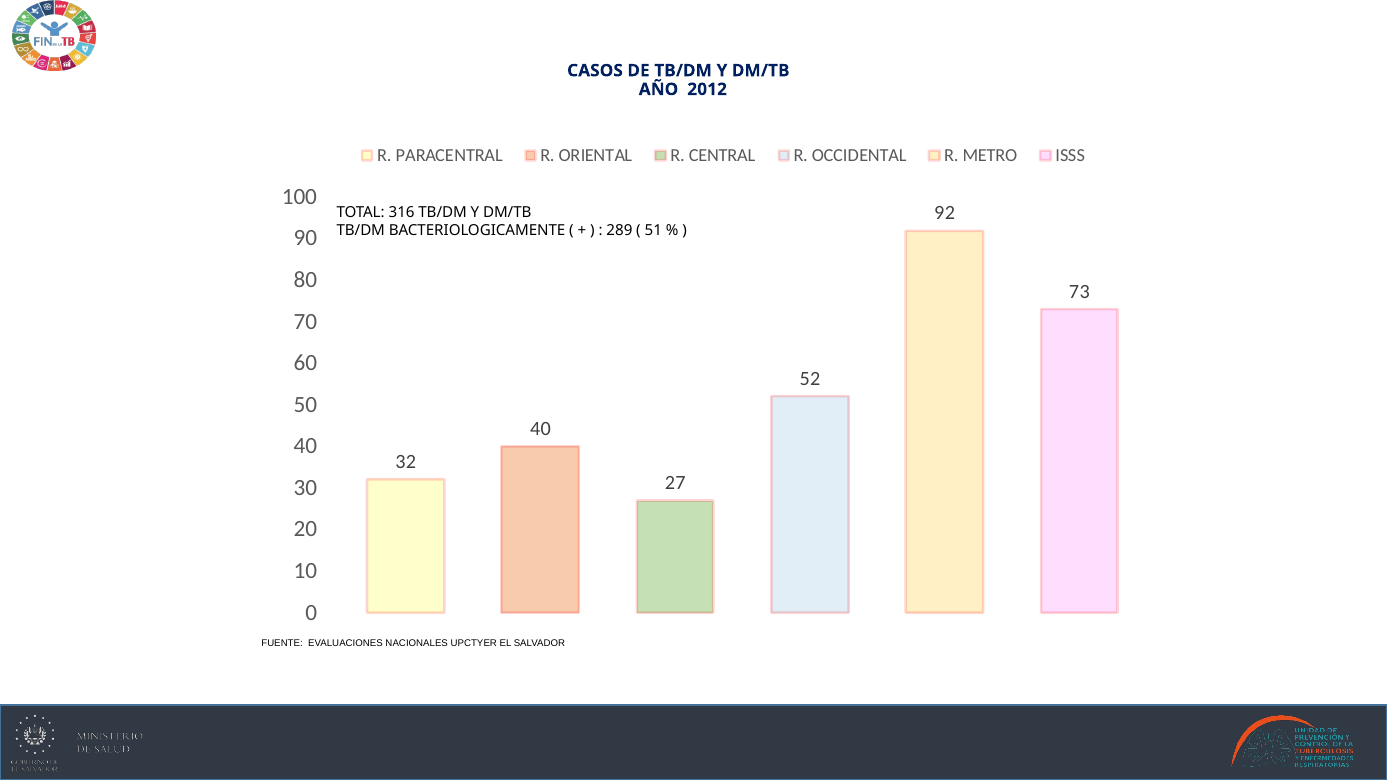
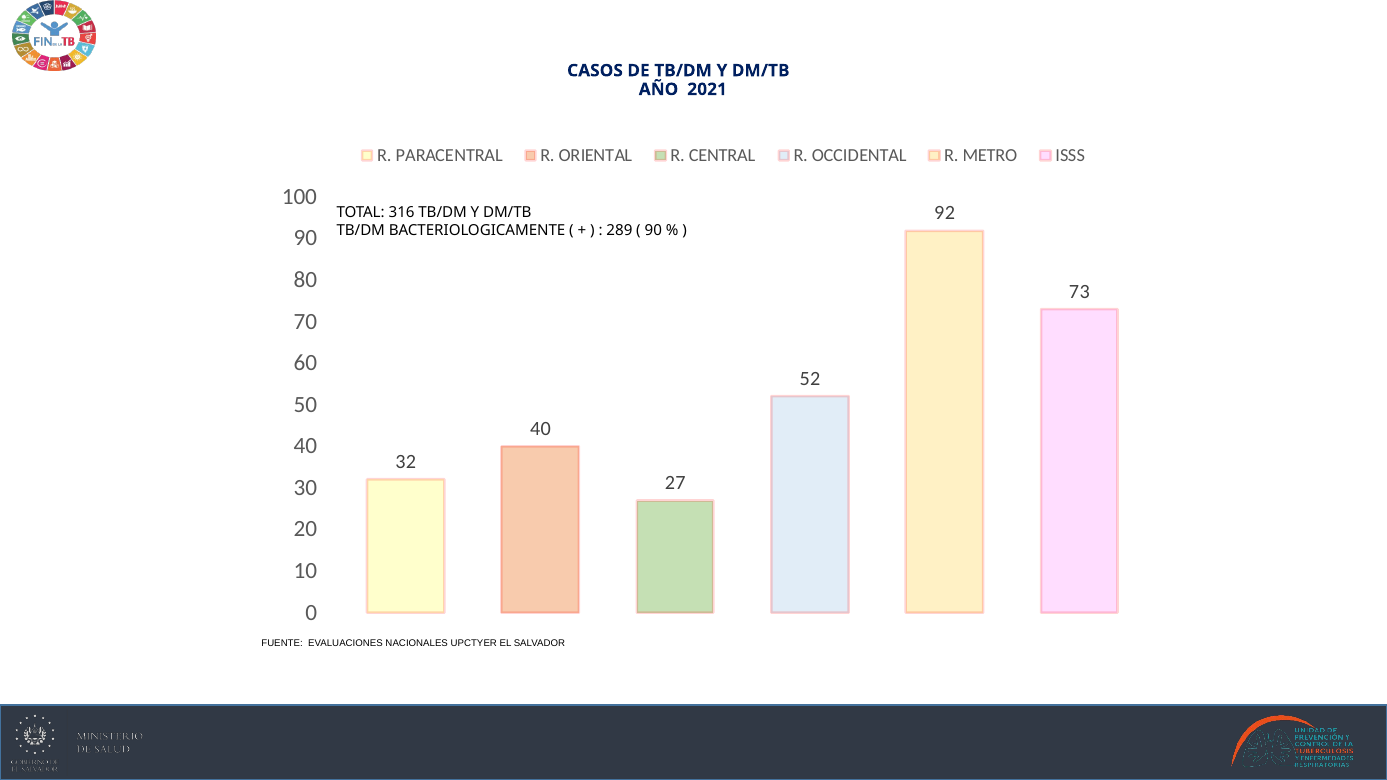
2012: 2012 -> 2021
51 at (653, 230): 51 -> 90
